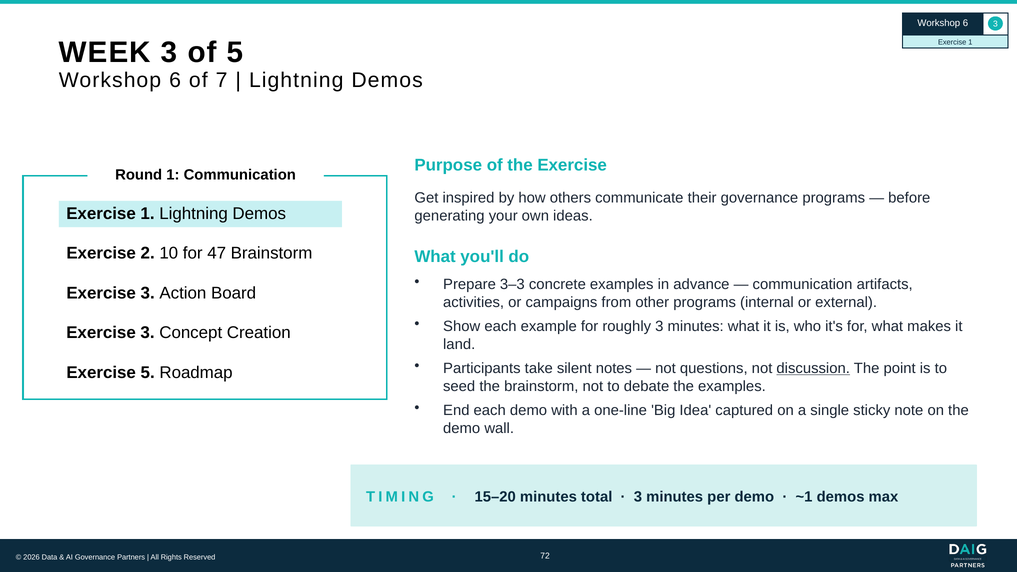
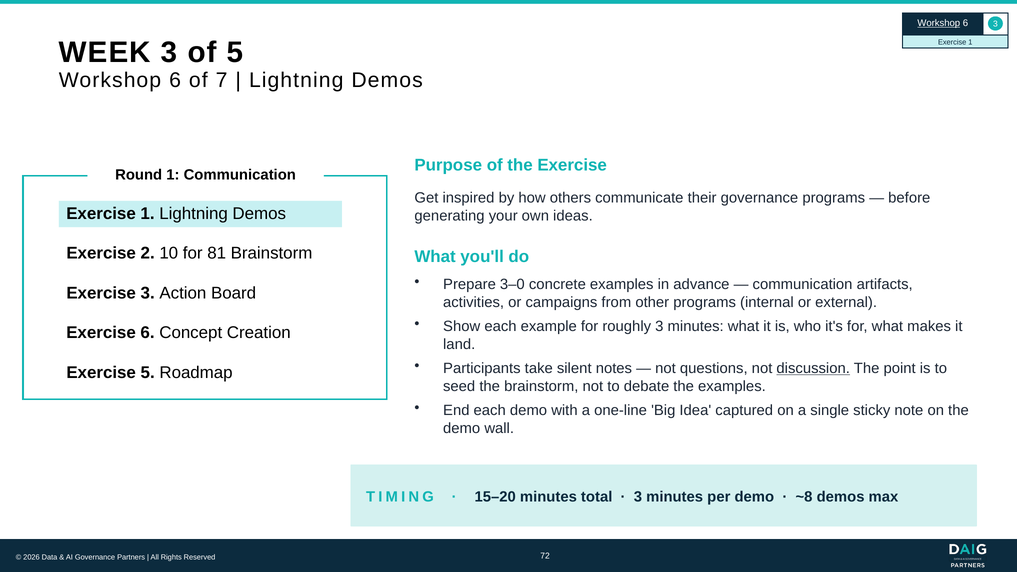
Workshop at (939, 23) underline: none -> present
47: 47 -> 81
3–3: 3–3 -> 3–0
3 at (148, 333): 3 -> 6
~1: ~1 -> ~8
